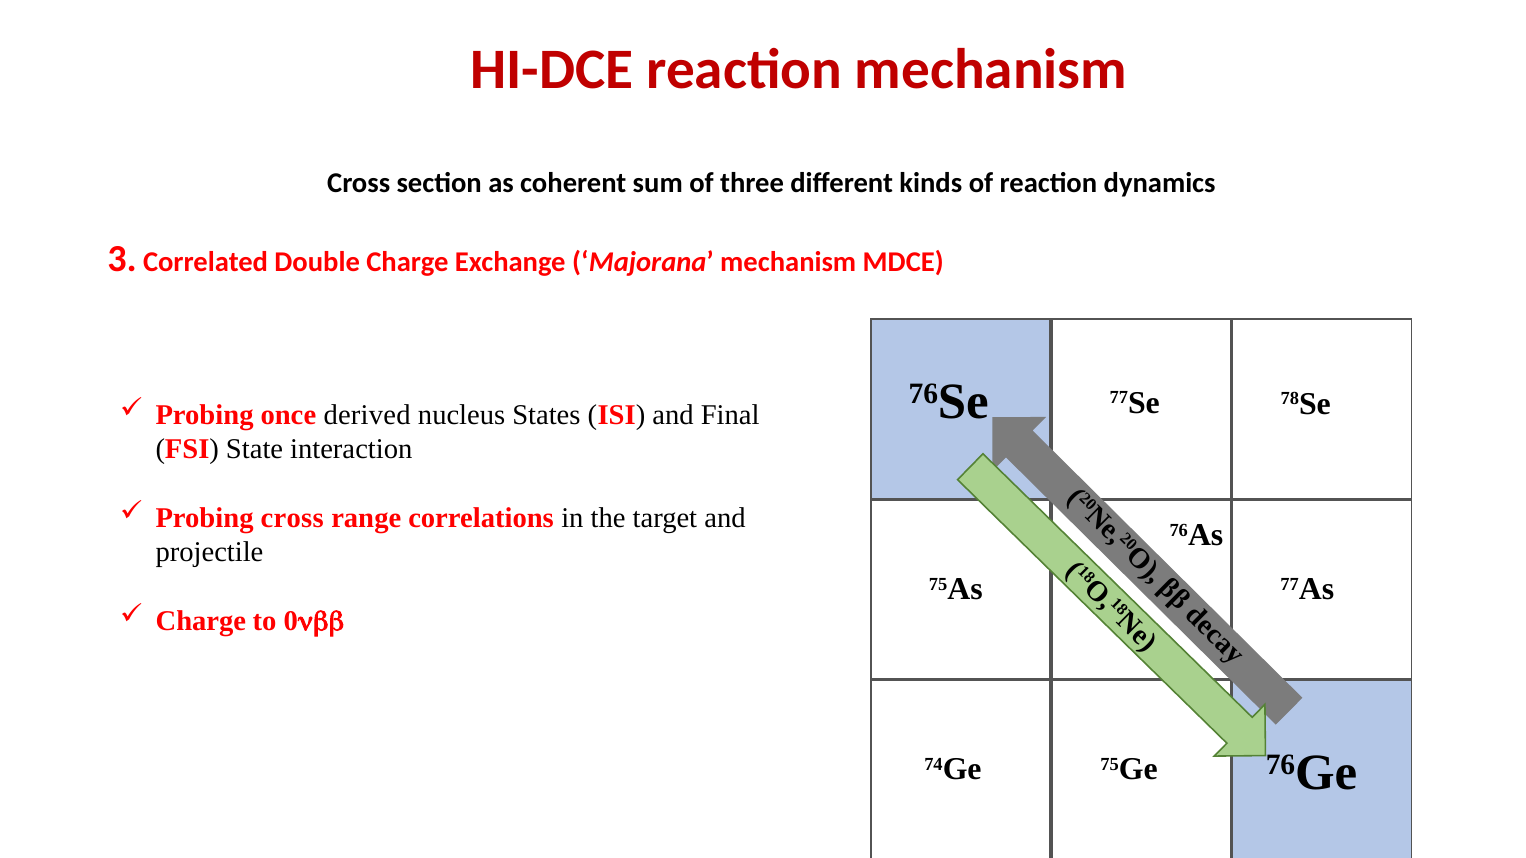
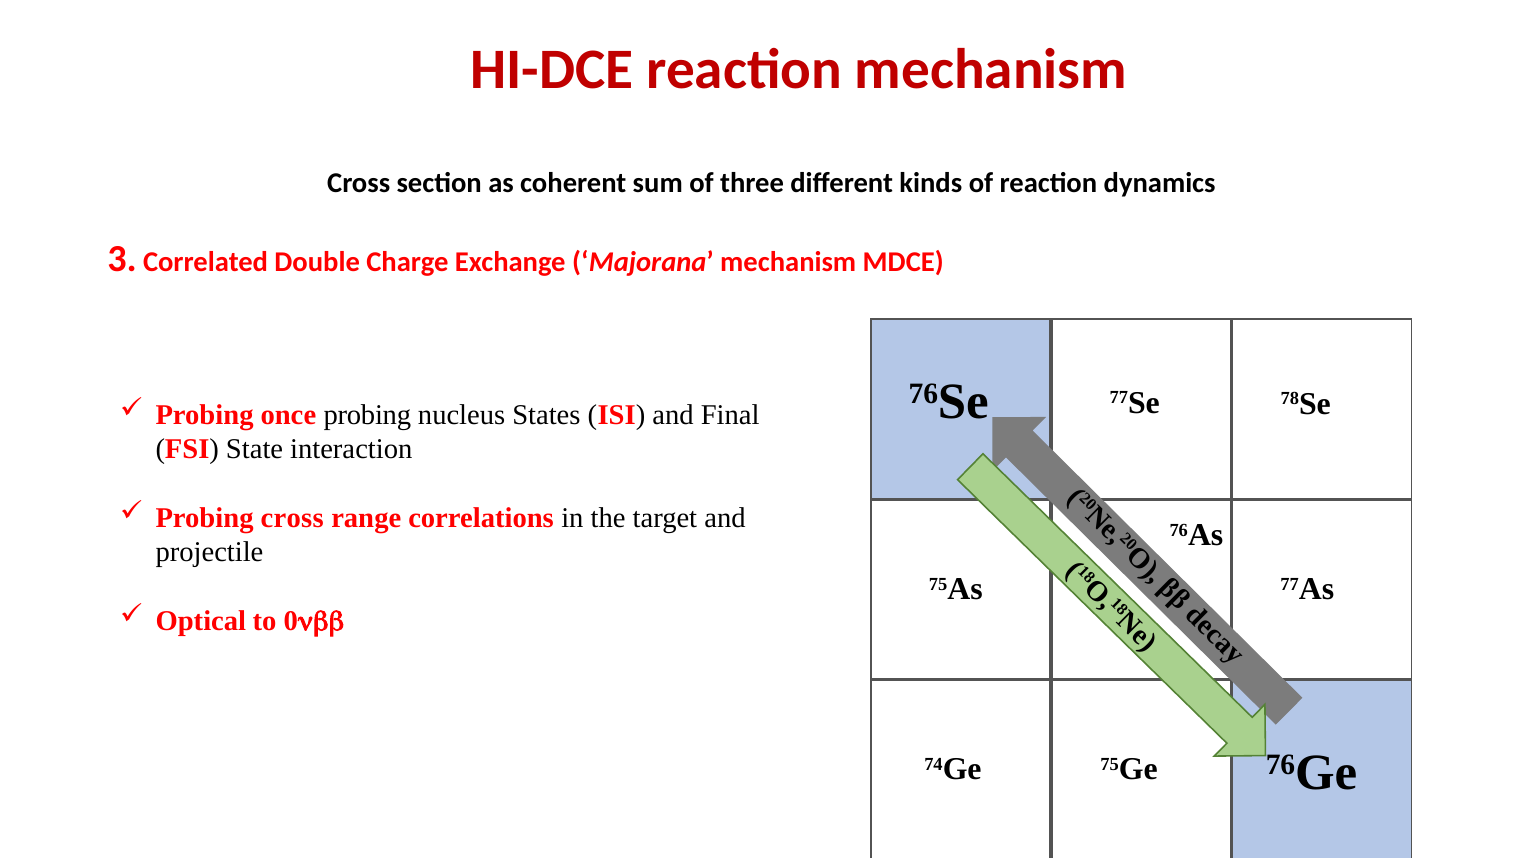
once derived: derived -> probing
Charge at (201, 621): Charge -> Optical
